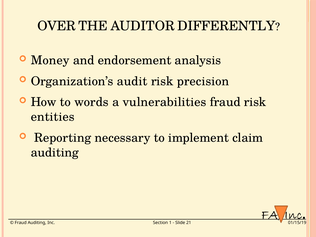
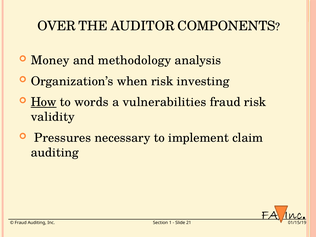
DIFFERENTLY: DIFFERENTLY -> COMPONENTS
endorsement: endorsement -> methodology
audit: audit -> when
precision: precision -> investing
How underline: none -> present
entities: entities -> validity
Reporting: Reporting -> Pressures
